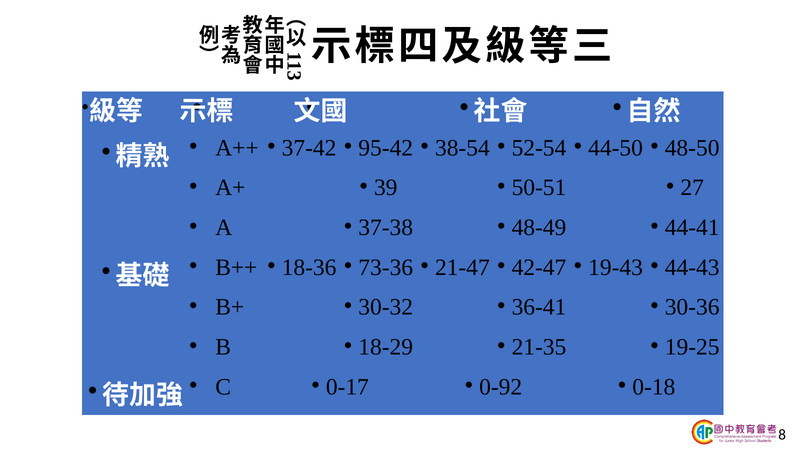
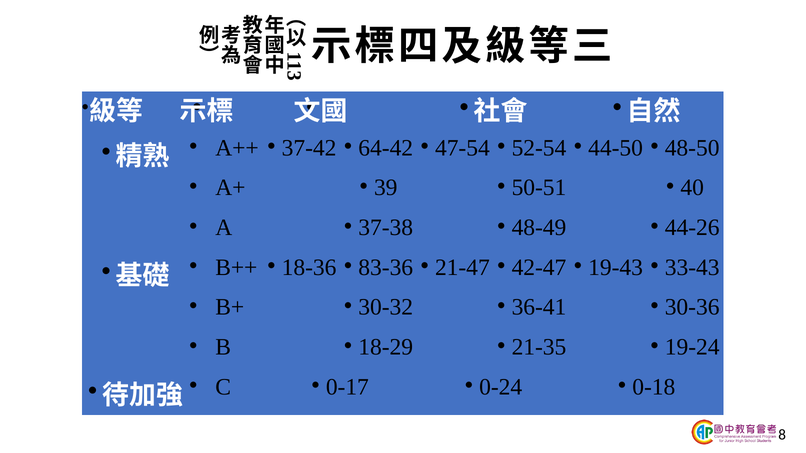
95-42: 95-42 -> 64-42
38-54: 38-54 -> 47-54
27: 27 -> 40
44-41: 44-41 -> 44-26
73-36: 73-36 -> 83-36
44-43: 44-43 -> 33-43
19-25: 19-25 -> 19-24
0-92: 0-92 -> 0-24
